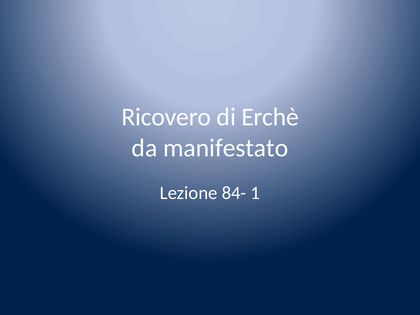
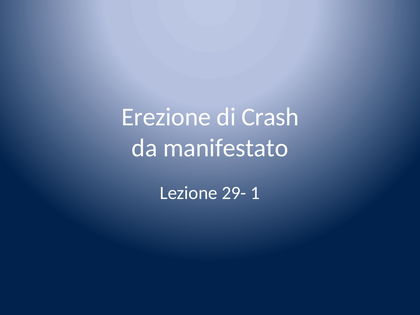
Ricovero: Ricovero -> Erezione
Erchè: Erchè -> Crash
84-: 84- -> 29-
